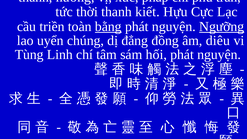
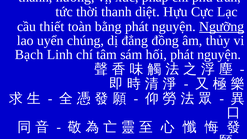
kiết: kiết -> diệt
triền: triền -> thiết
bằng underline: present -> none
diêu: diêu -> thủy
Tùng: Tùng -> Bạch
